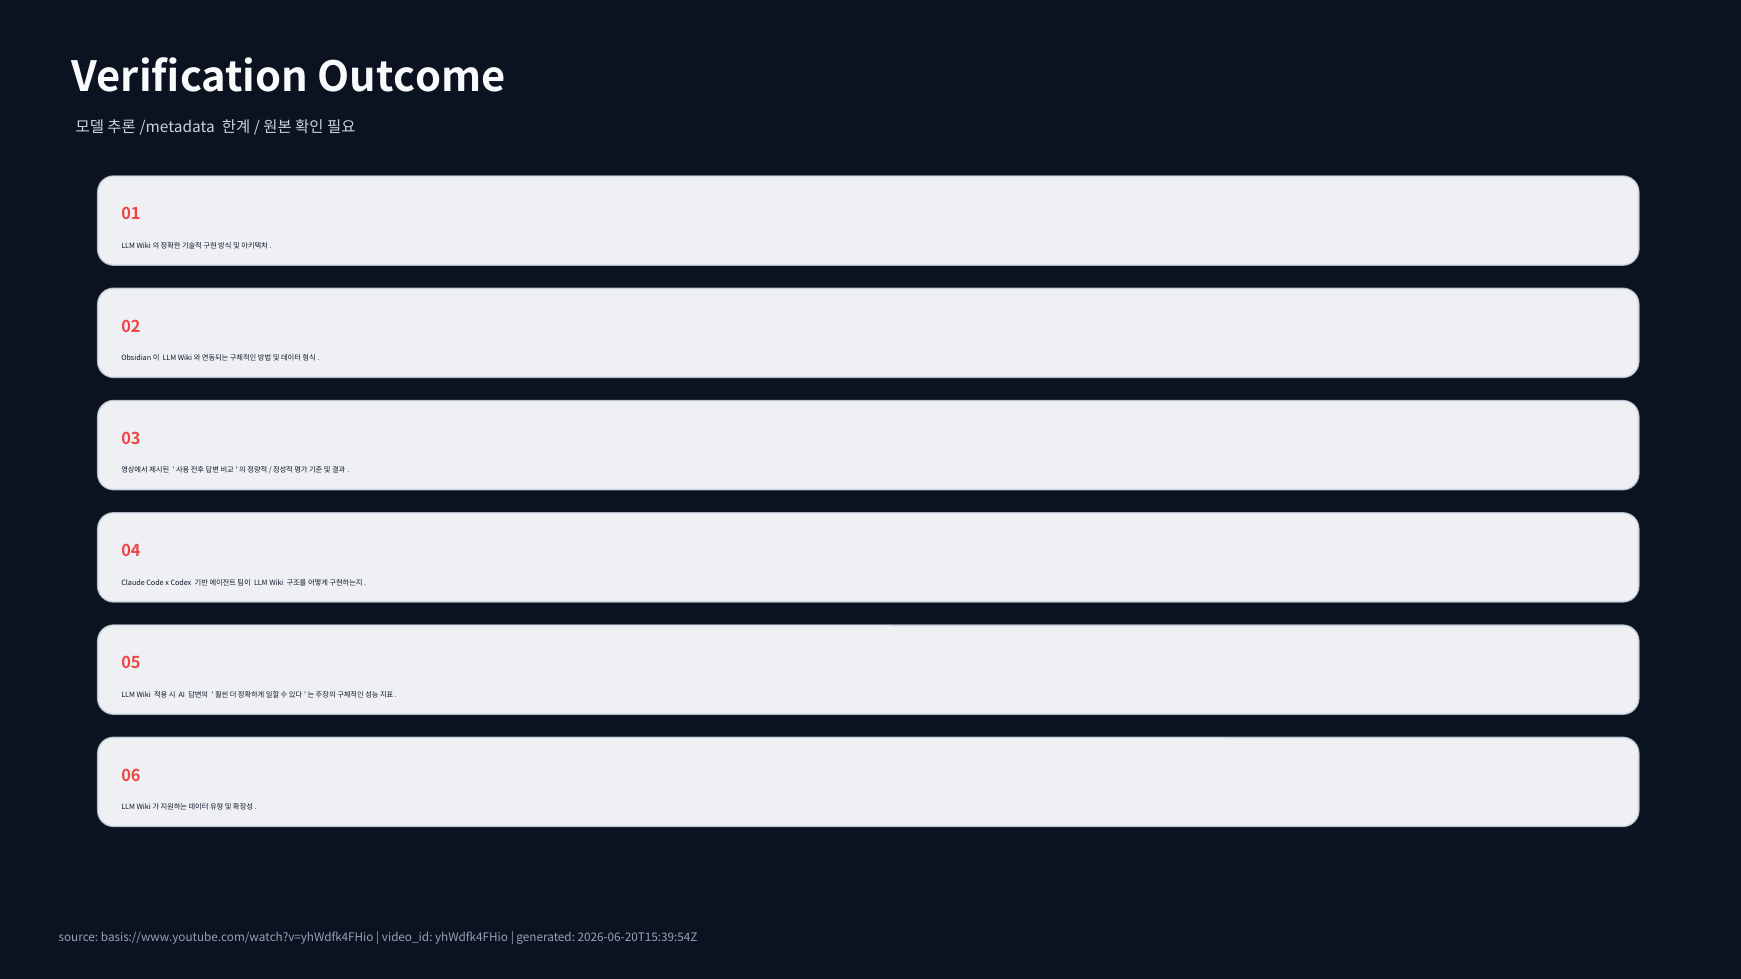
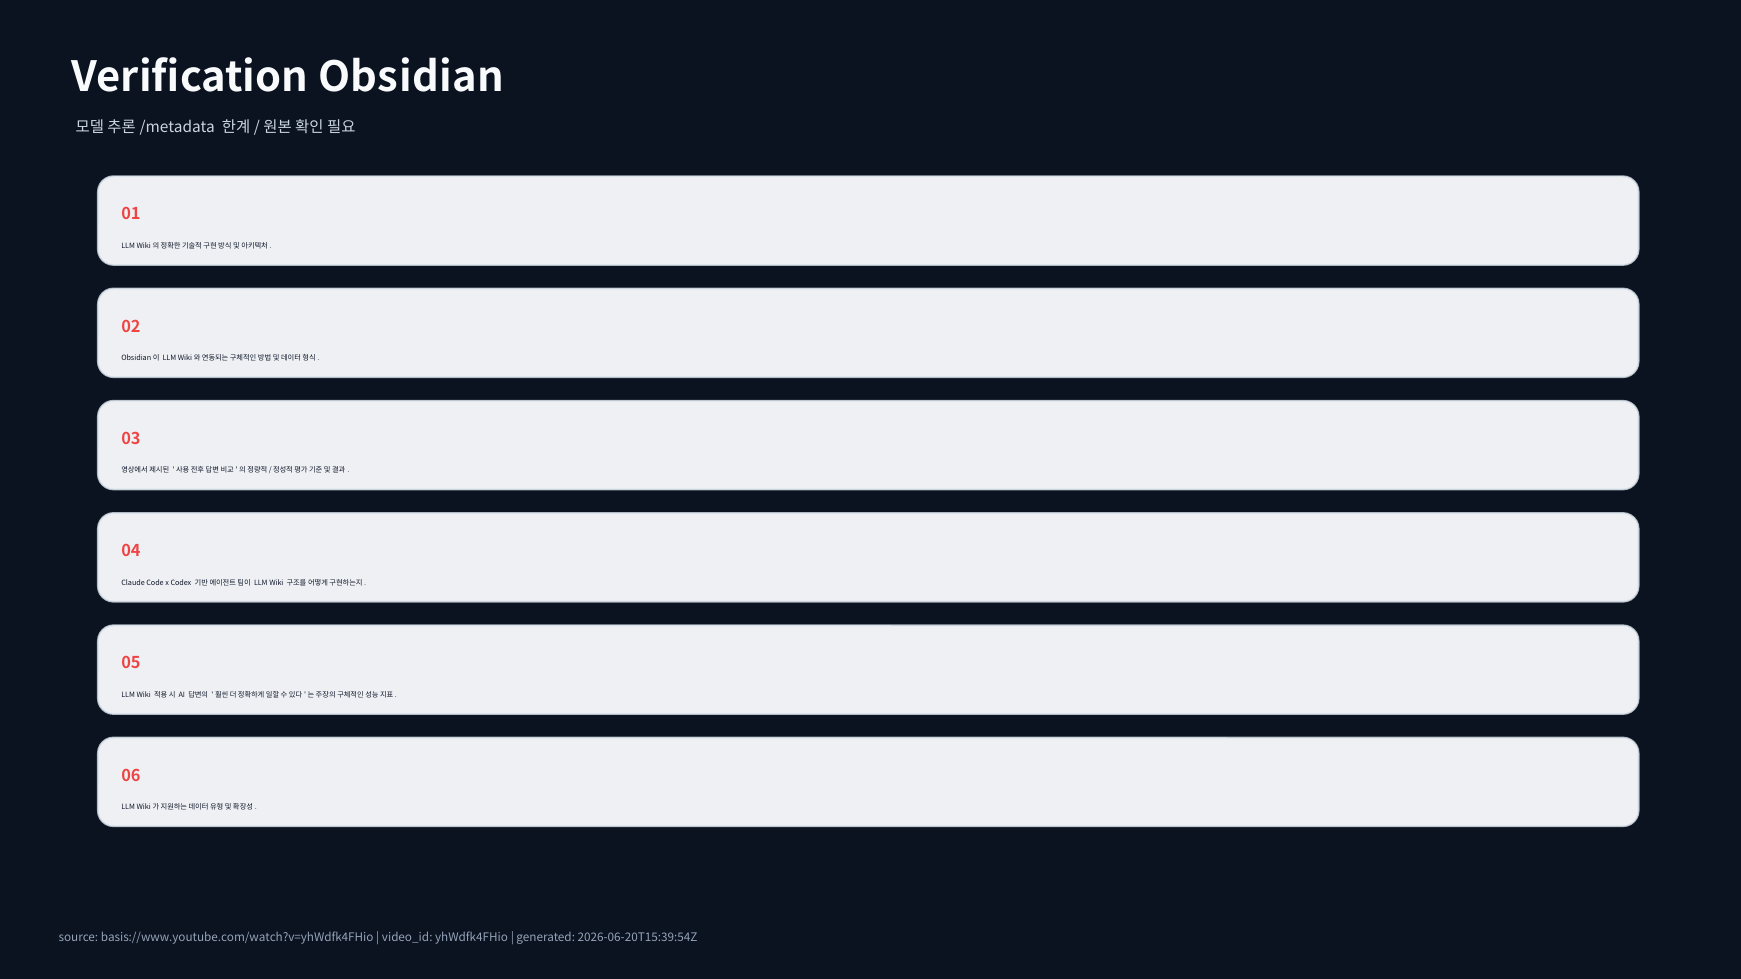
Outcome: Outcome -> Obsidian
